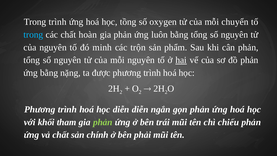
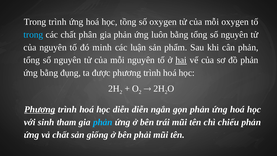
mỗi chuyển: chuyển -> oxygen
hoàn: hoàn -> phân
trộn: trộn -> luận
nặng: nặng -> đụng
Phương at (40, 109) underline: none -> present
khối: khối -> sinh
phản at (103, 122) colour: light green -> light blue
chính: chính -> giống
